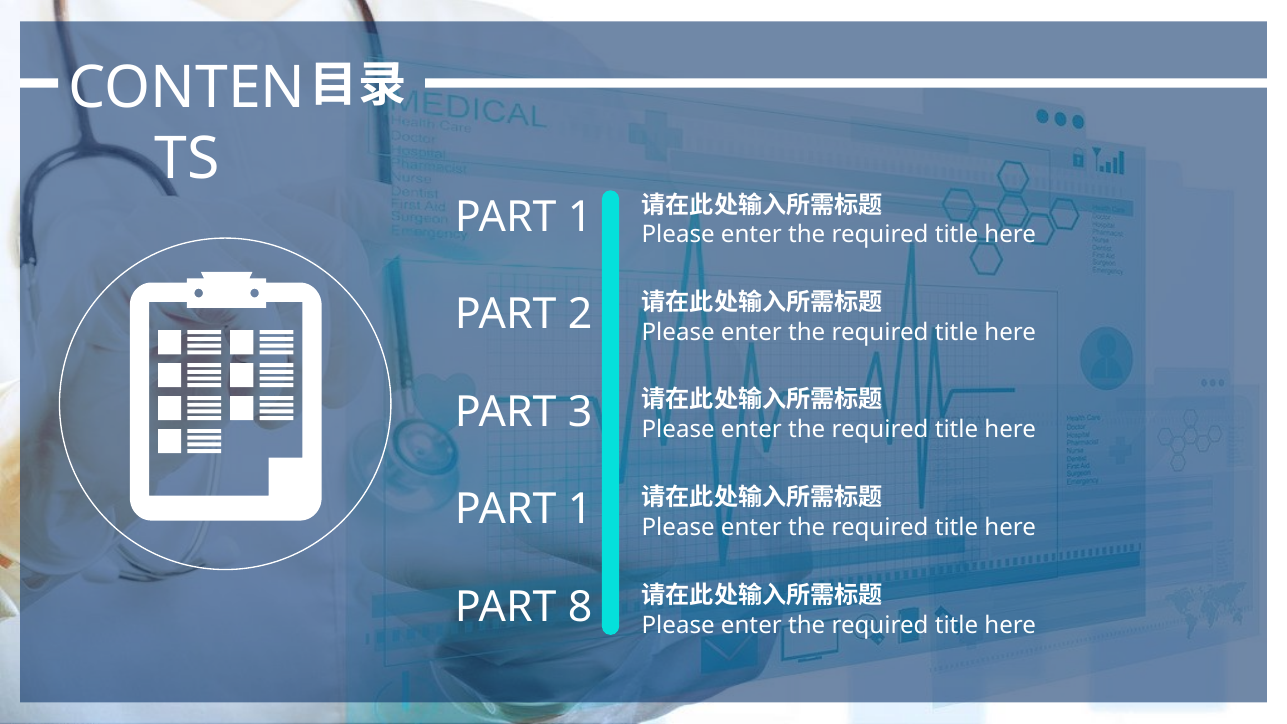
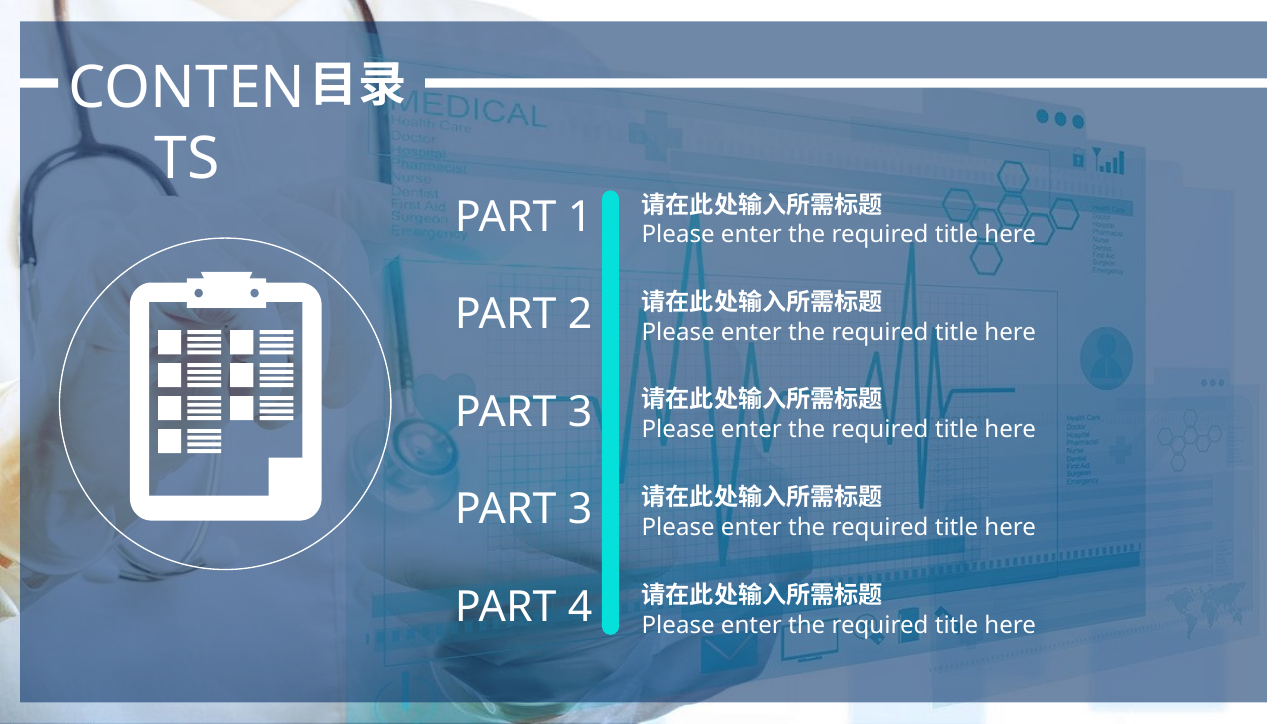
1 at (580, 510): 1 -> 3
8: 8 -> 4
